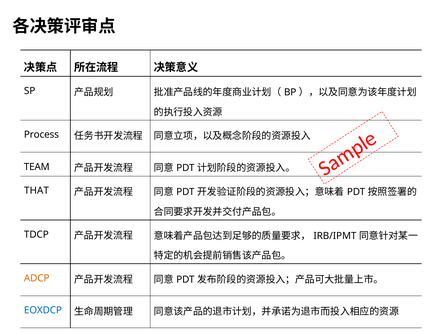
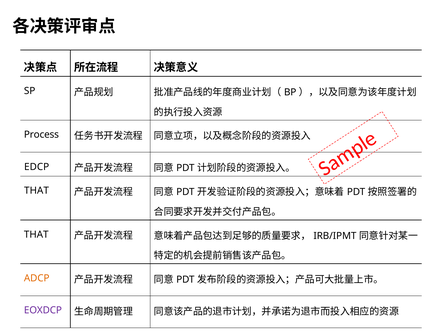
TEAM: TEAM -> EDCP
TDCP at (36, 234): TDCP -> THAT
EOXDCP colour: blue -> purple
